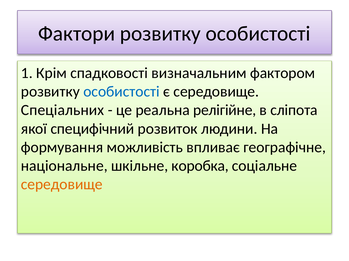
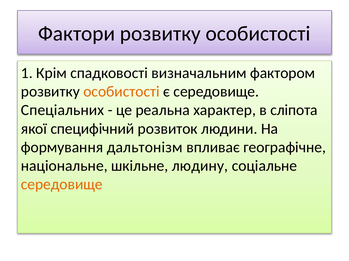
особистості at (121, 92) colour: blue -> orange
релігійне: релігійне -> характер
можливість: можливість -> дальтонізм
коробка: коробка -> людину
